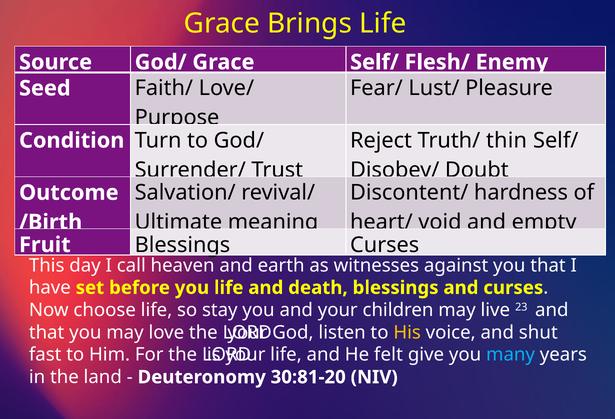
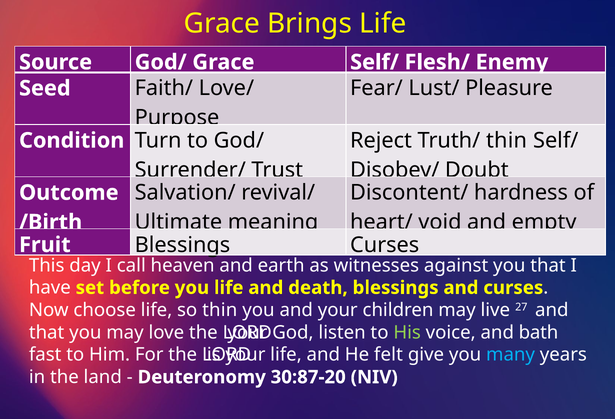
so stay: stay -> thin
23: 23 -> 27
His colour: yellow -> light green
shut: shut -> bath
30:81-20: 30:81-20 -> 30:87-20
